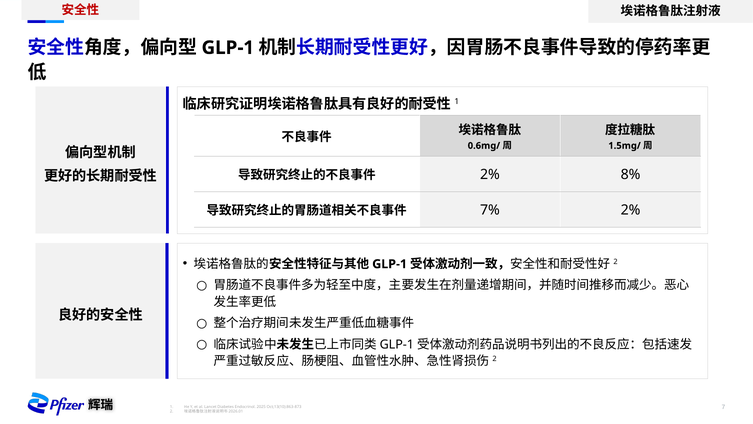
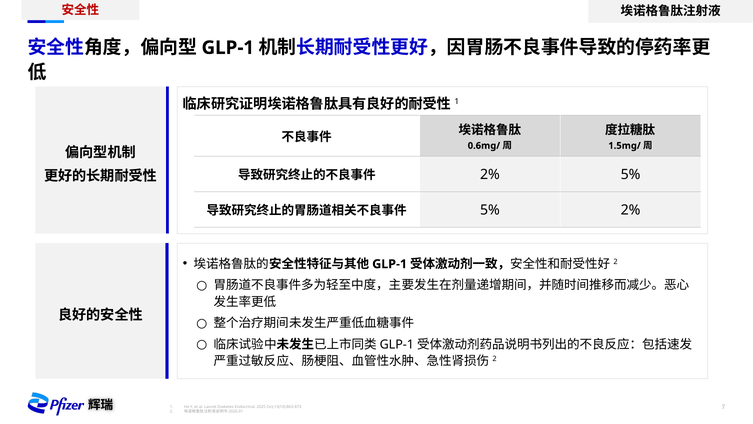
2% 8%: 8% -> 5%
7% at (490, 210): 7% -> 5%
